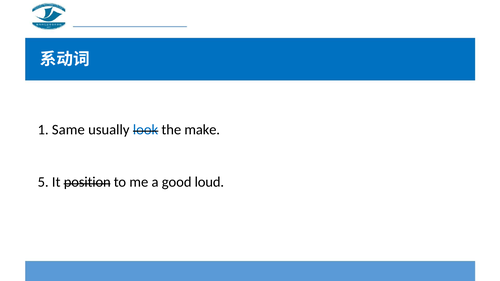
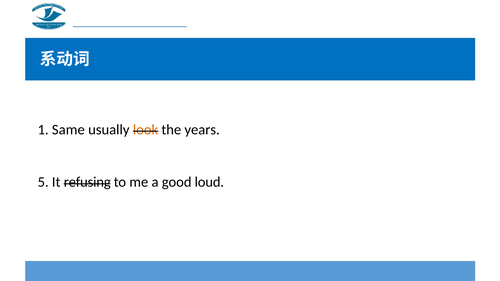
look colour: blue -> orange
make: make -> years
position: position -> refusing
